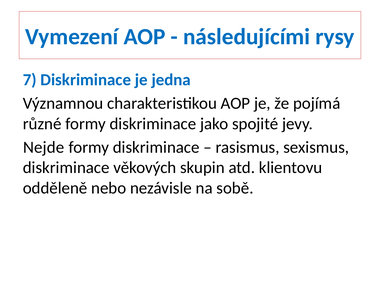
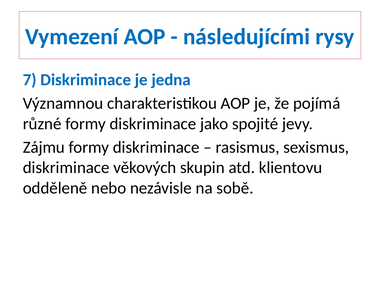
Nejde: Nejde -> Zájmu
